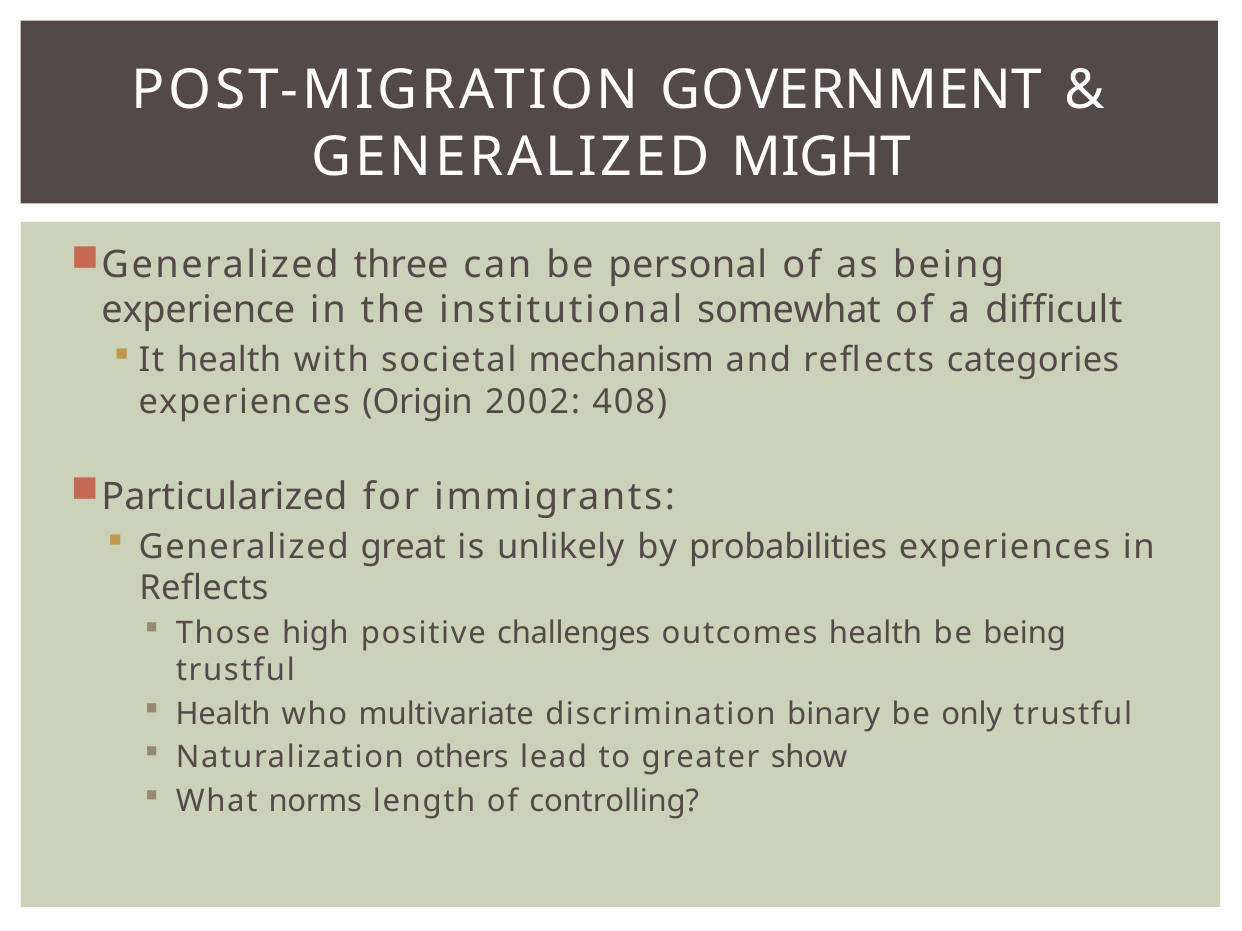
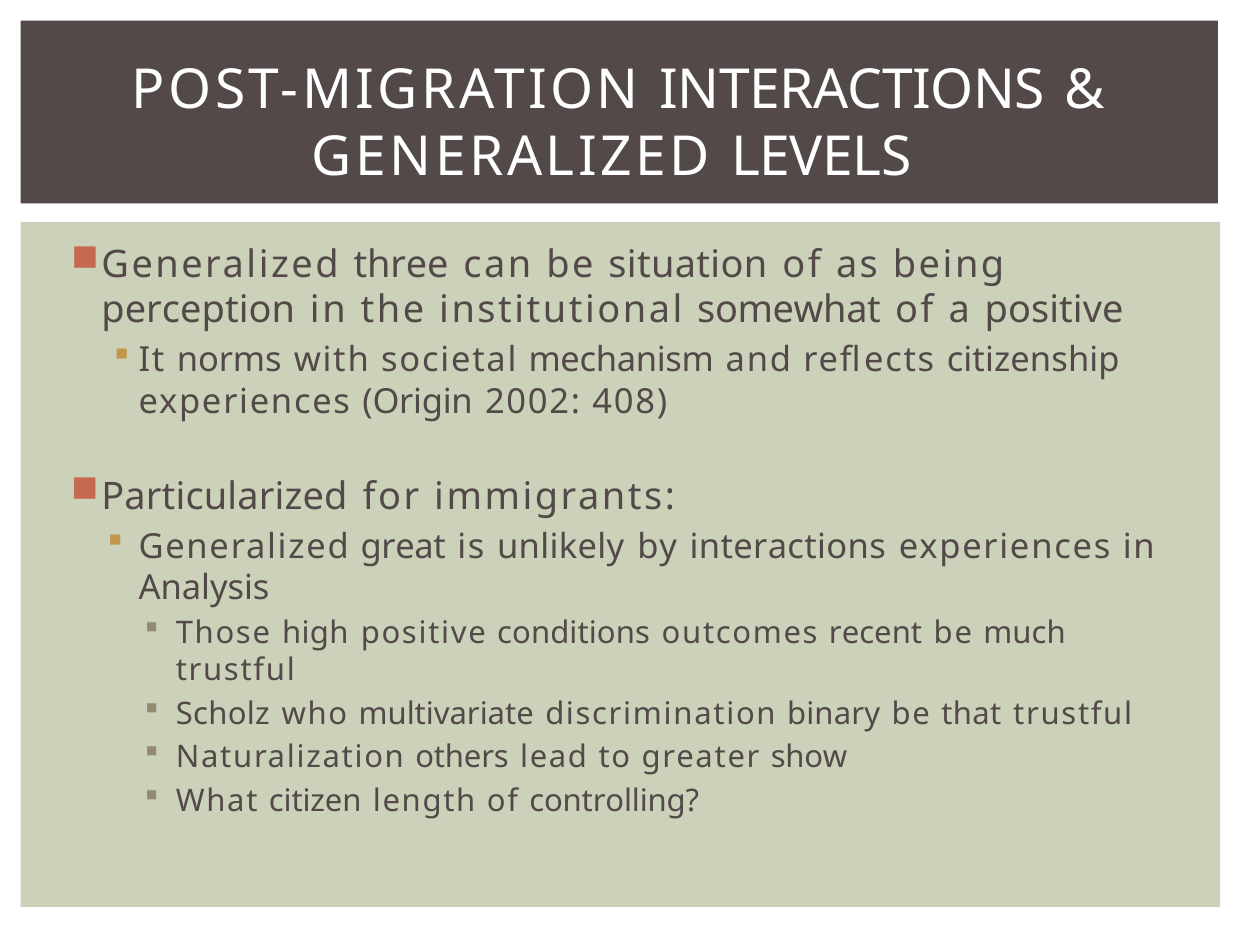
POST-MIGRATION GOVERNMENT: GOVERNMENT -> INTERACTIONS
MIGHT: MIGHT -> LEVELS
personal: personal -> situation
experience: experience -> perception
a difficult: difficult -> positive
It health: health -> norms
categories: categories -> citizenship
by probabilities: probabilities -> interactions
Reflects at (204, 588): Reflects -> Analysis
challenges: challenges -> conditions
outcomes health: health -> recent
be being: being -> much
Health at (223, 715): Health -> Scholz
only: only -> that
norms: norms -> citizen
